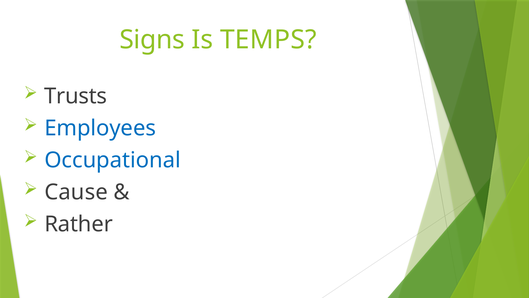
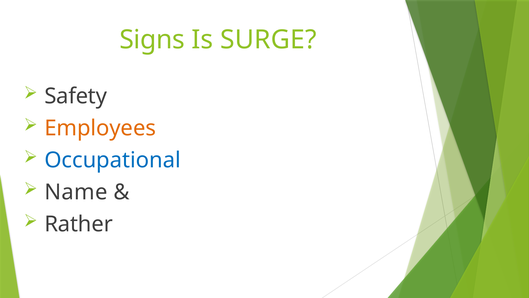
TEMPS: TEMPS -> SURGE
Trusts: Trusts -> Safety
Employees colour: blue -> orange
Cause: Cause -> Name
